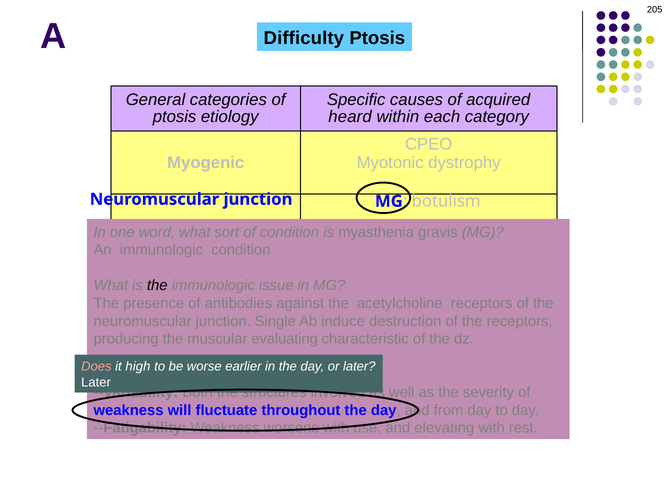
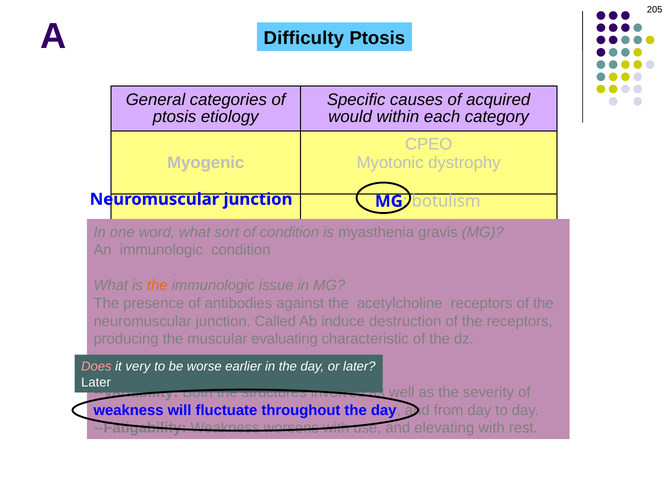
heard: heard -> would
the at (157, 286) colour: black -> orange
Single: Single -> Called
high: high -> very
